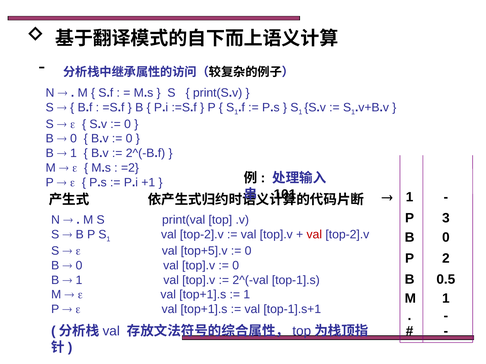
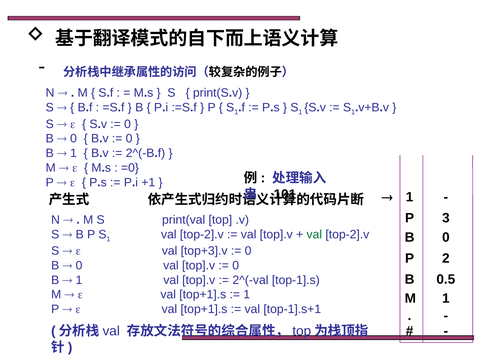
=2: =2 -> =0
val at (314, 235) colour: red -> green
top+5].v: top+5].v -> top+3].v
